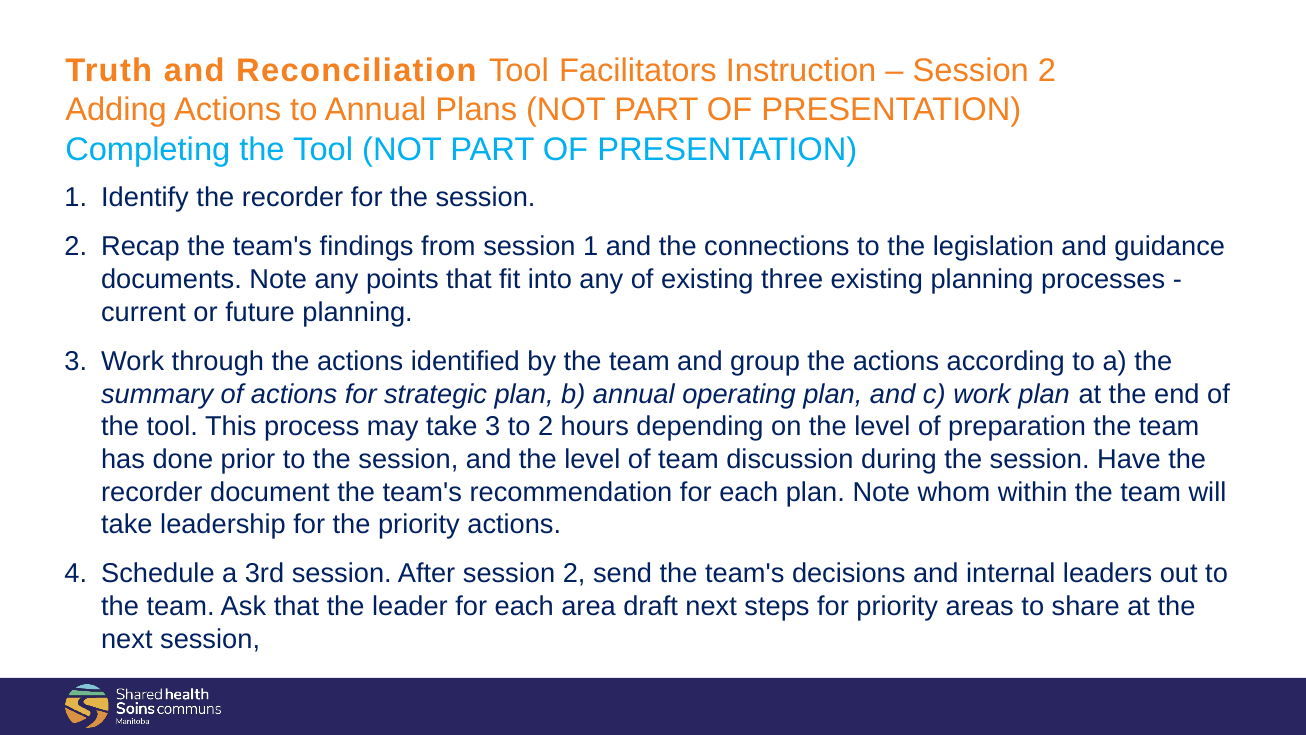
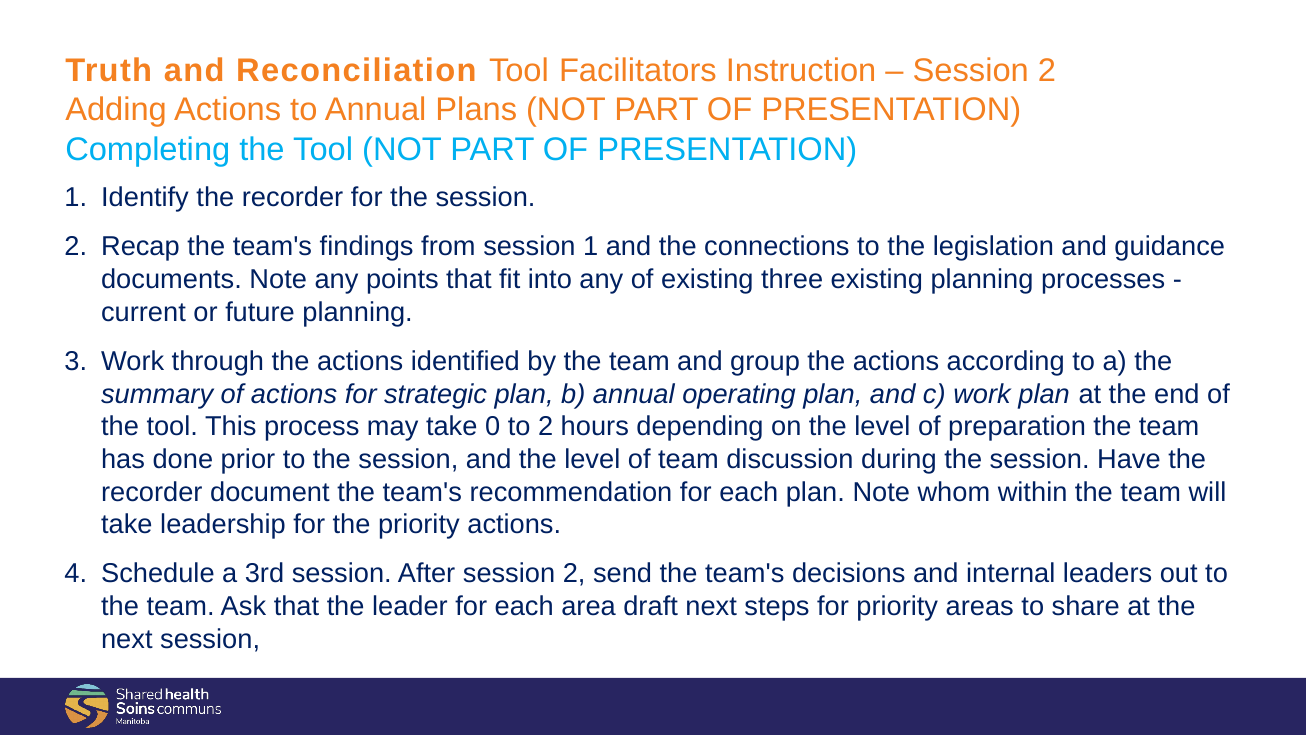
take 3: 3 -> 0
